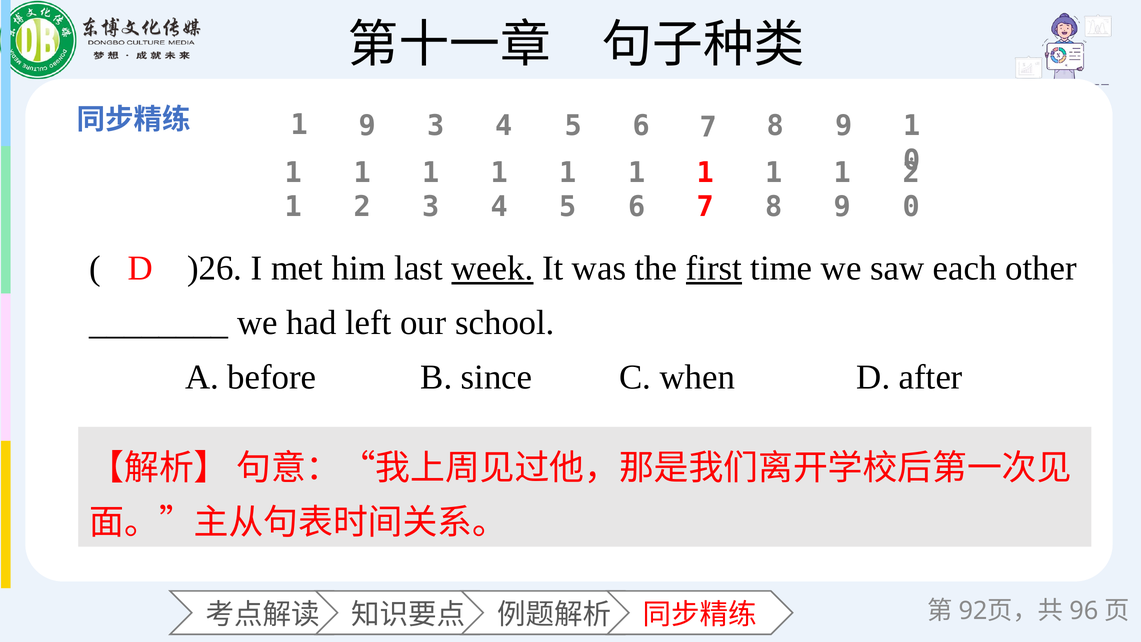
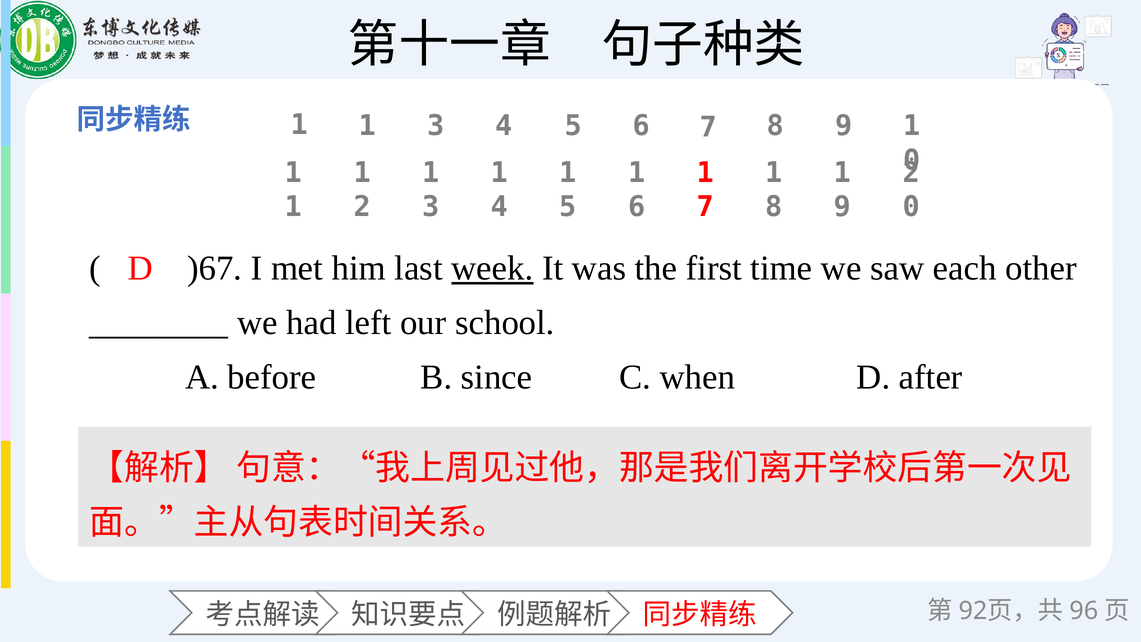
9 at (367, 126): 9 -> 1
)26: )26 -> )67
first underline: present -> none
